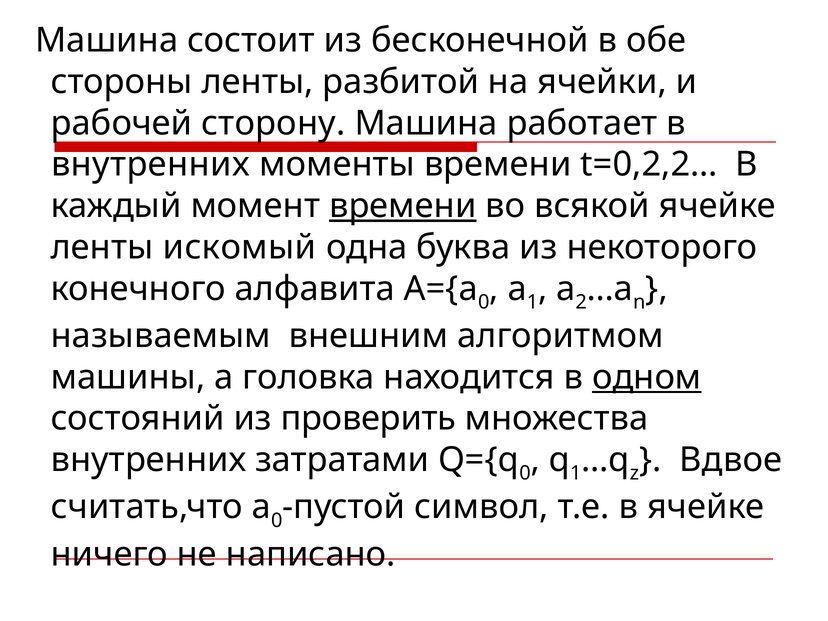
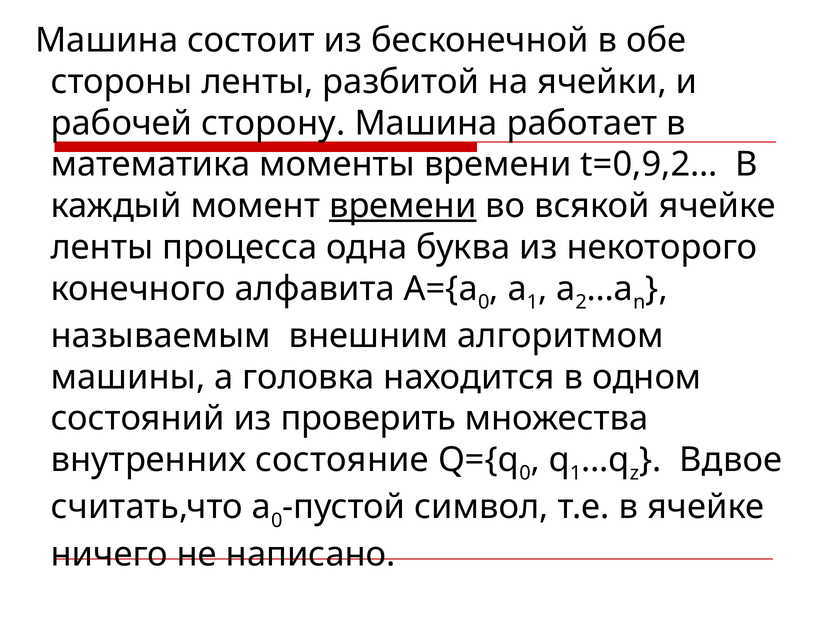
внутренних at (150, 165): внутренних -> математика
t=0,2,2…: t=0,2,2… -> t=0,9,2…
искомый: искомый -> процесса
одном underline: present -> none
затратами: затратами -> состояние
